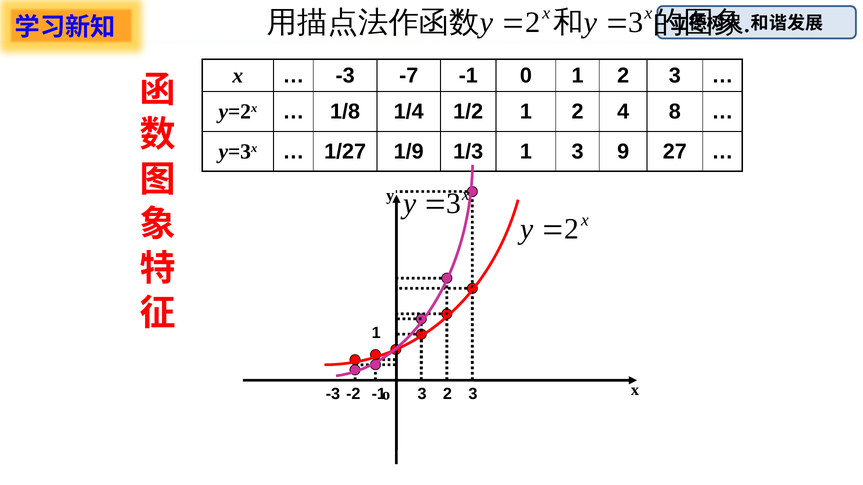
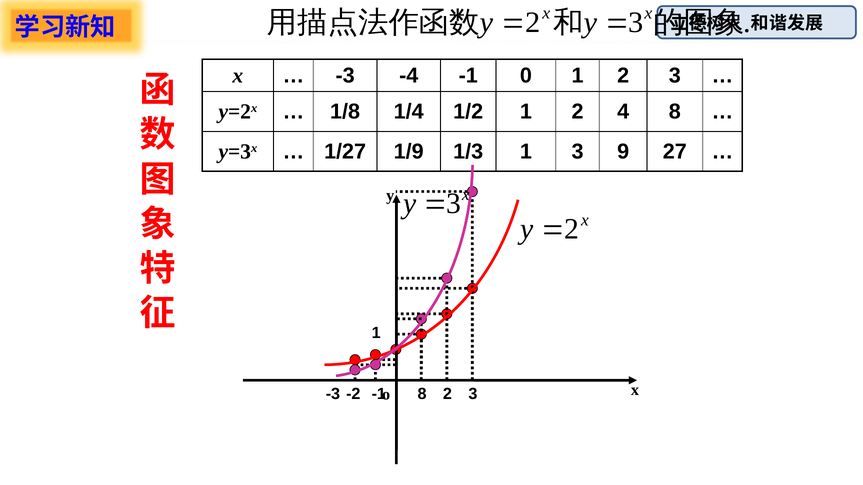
-7: -7 -> -4
3 at (422, 394): 3 -> 8
